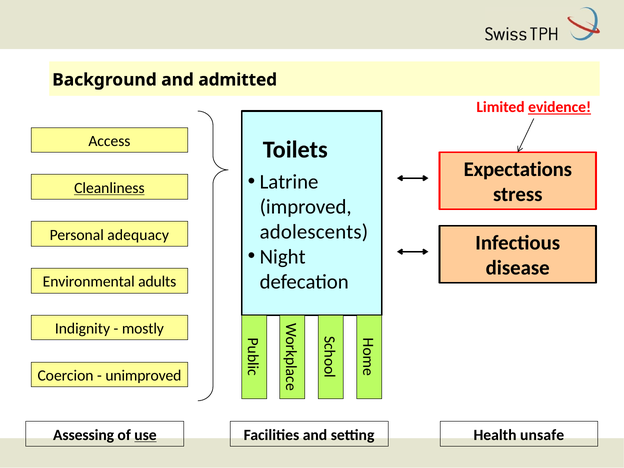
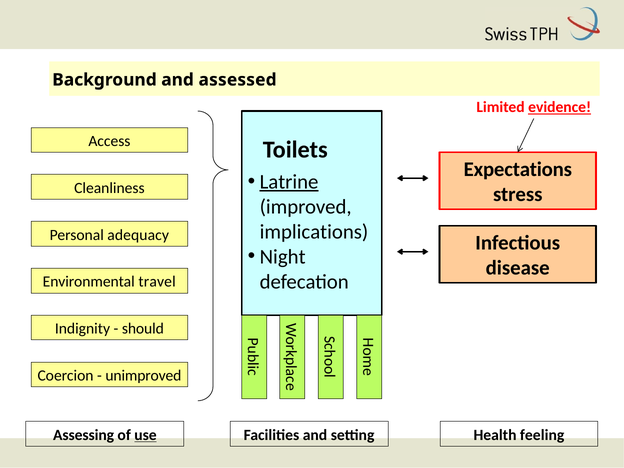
admitted: admitted -> assessed
Latrine underline: none -> present
Cleanliness underline: present -> none
adolescents: adolescents -> implications
adults: adults -> travel
mostly: mostly -> should
unsafe: unsafe -> feeling
